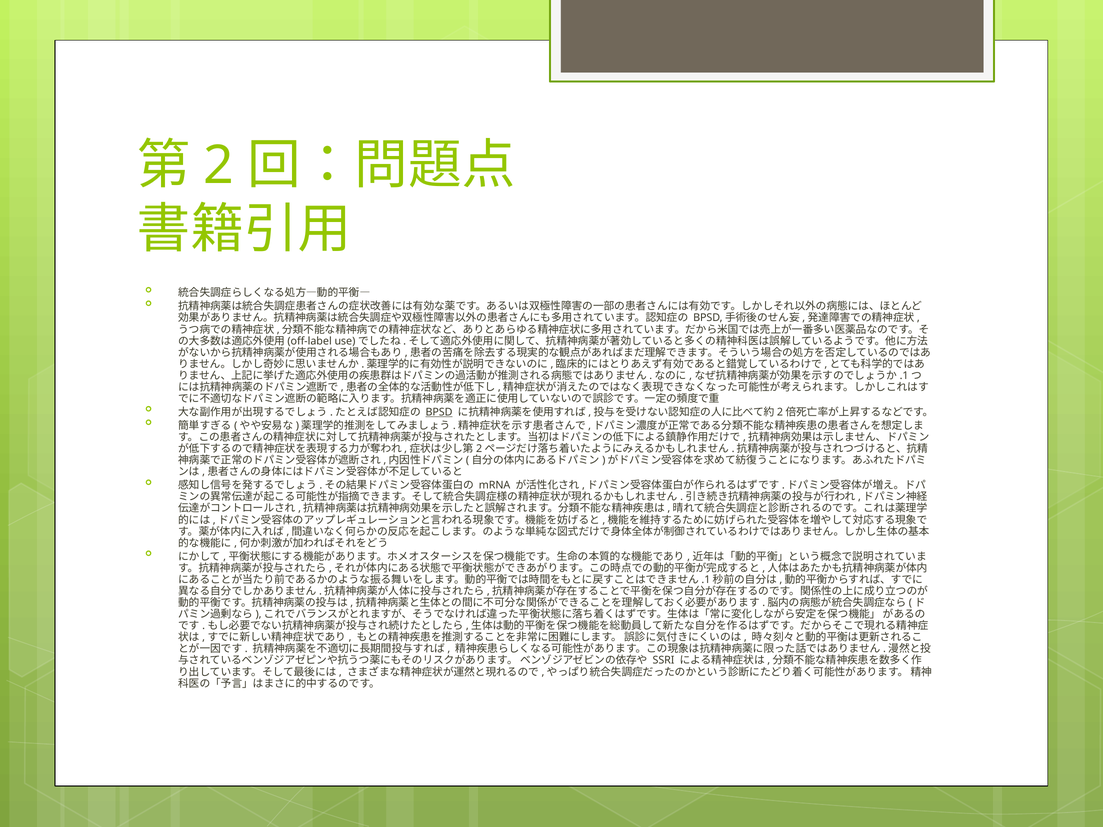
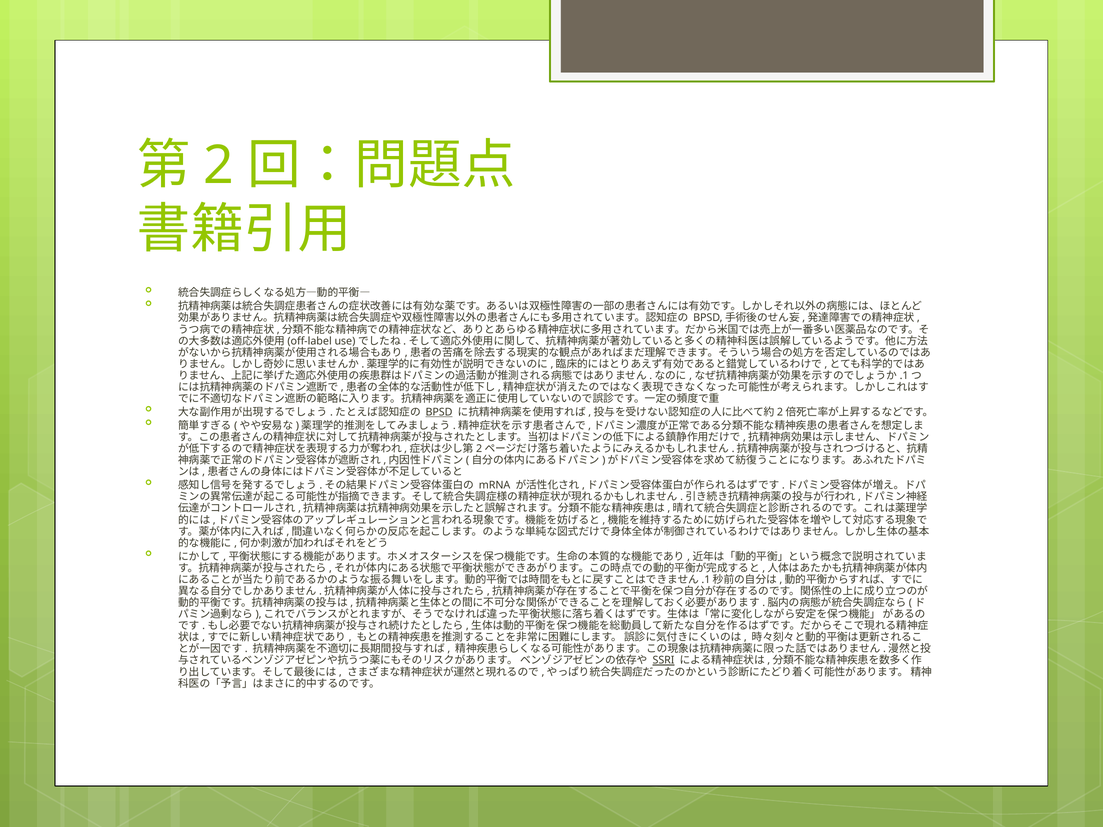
SSRI underline: none -> present
